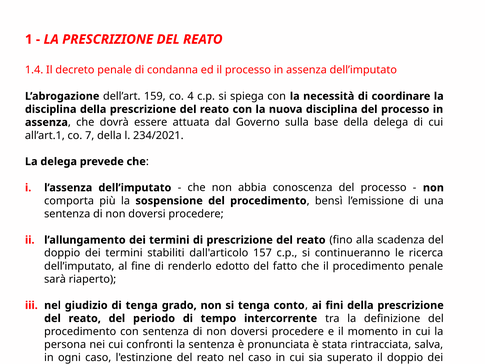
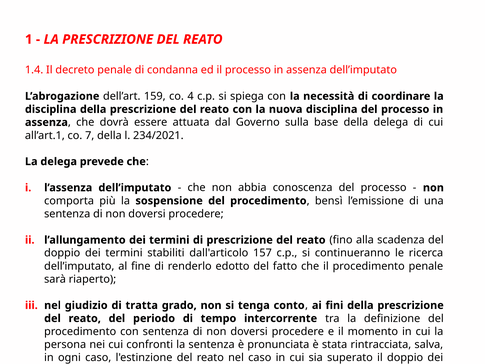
di tenga: tenga -> tratta
